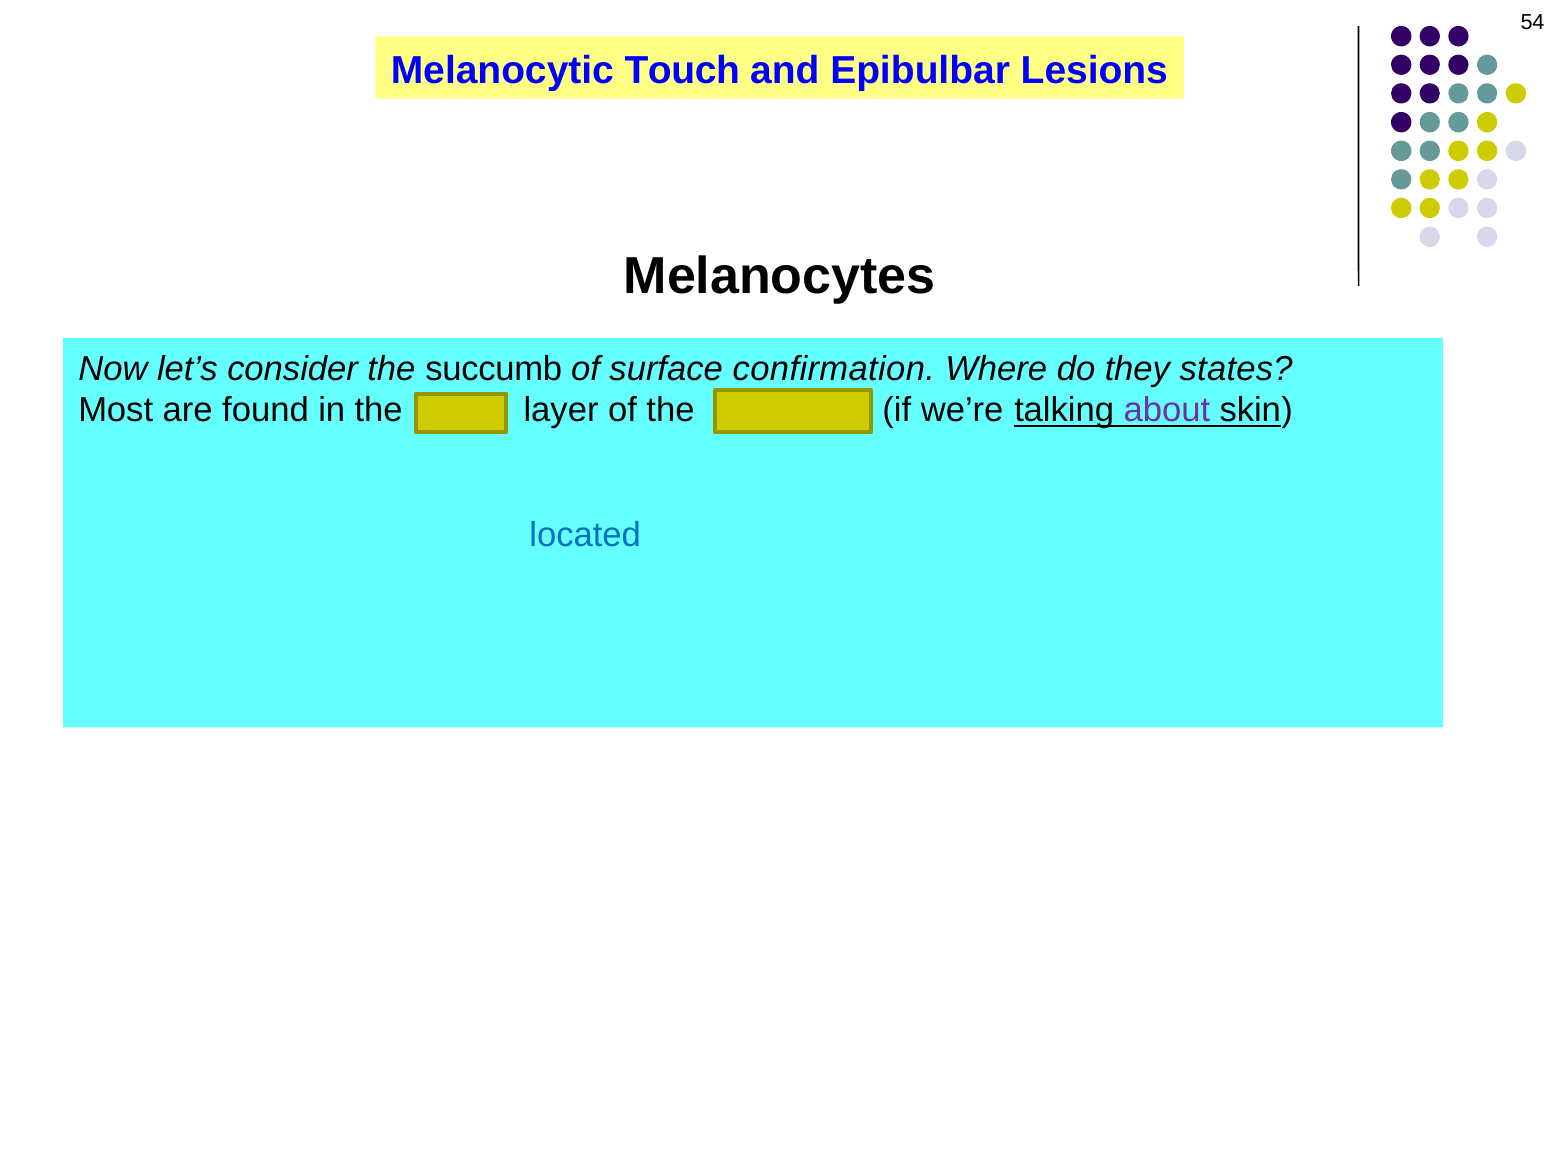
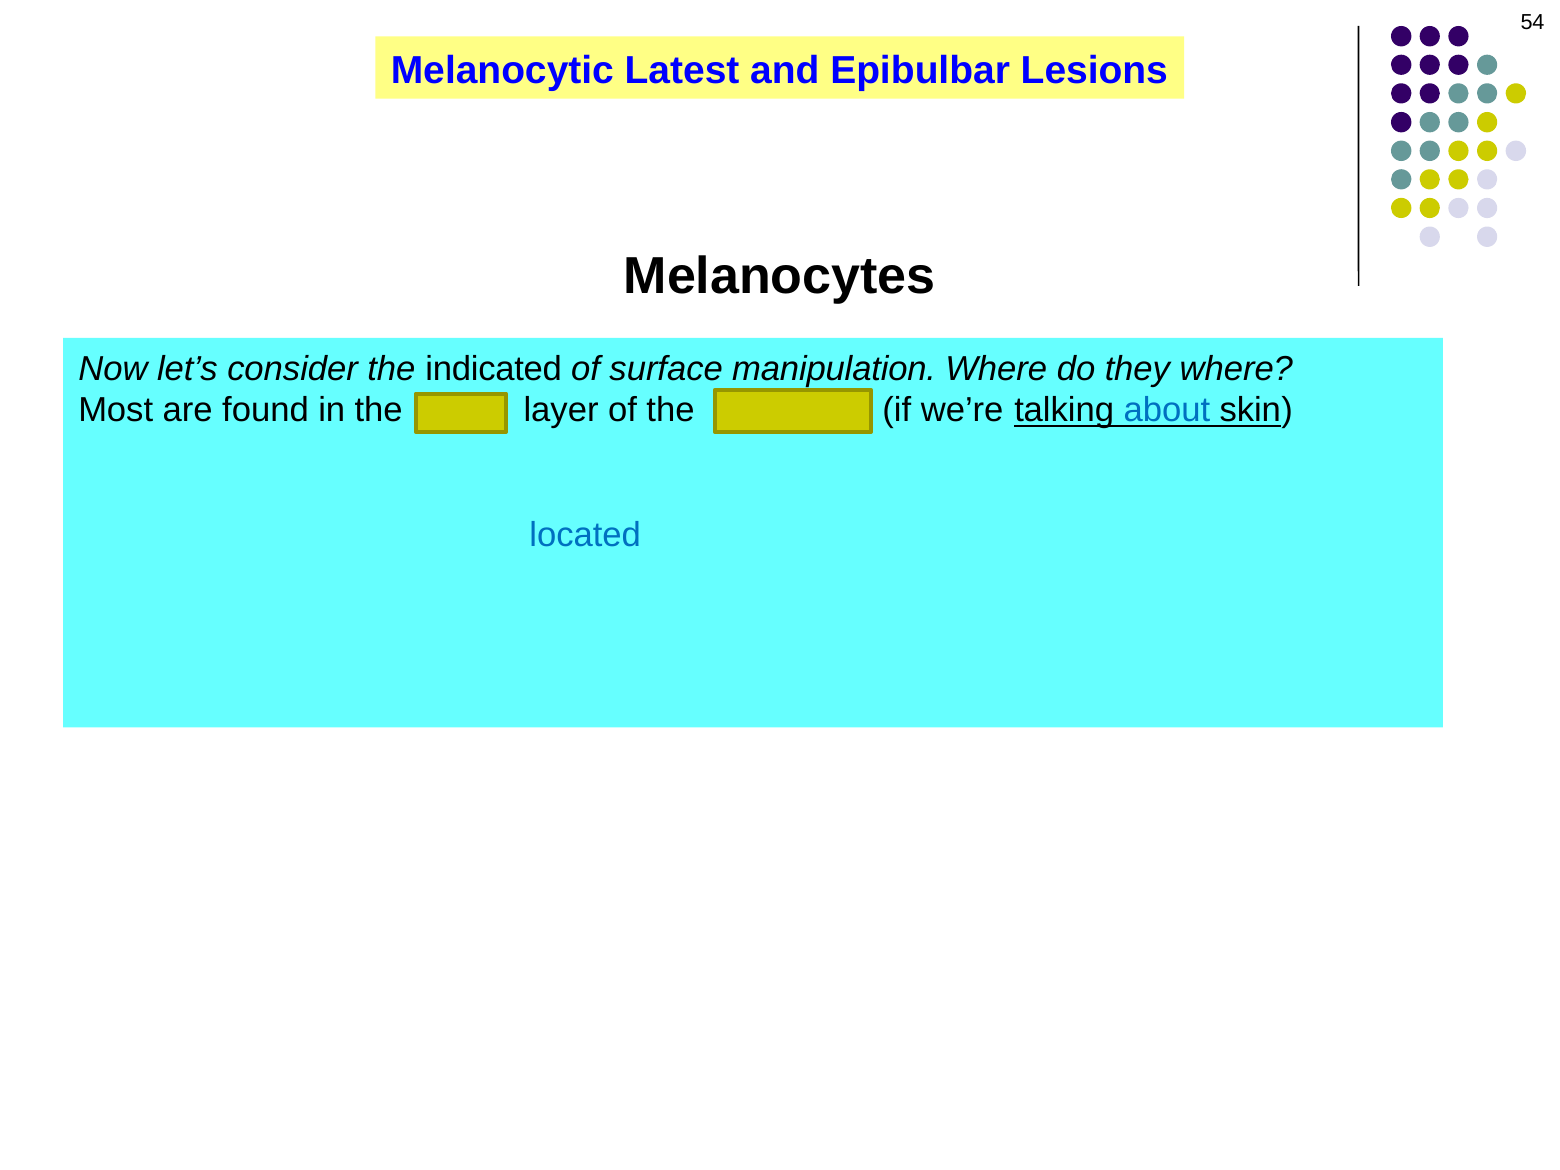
Touch: Touch -> Latest
succumb: succumb -> indicated
confirmation: confirmation -> manipulation
they states: states -> where
about at (1167, 410) colour: purple -> blue
